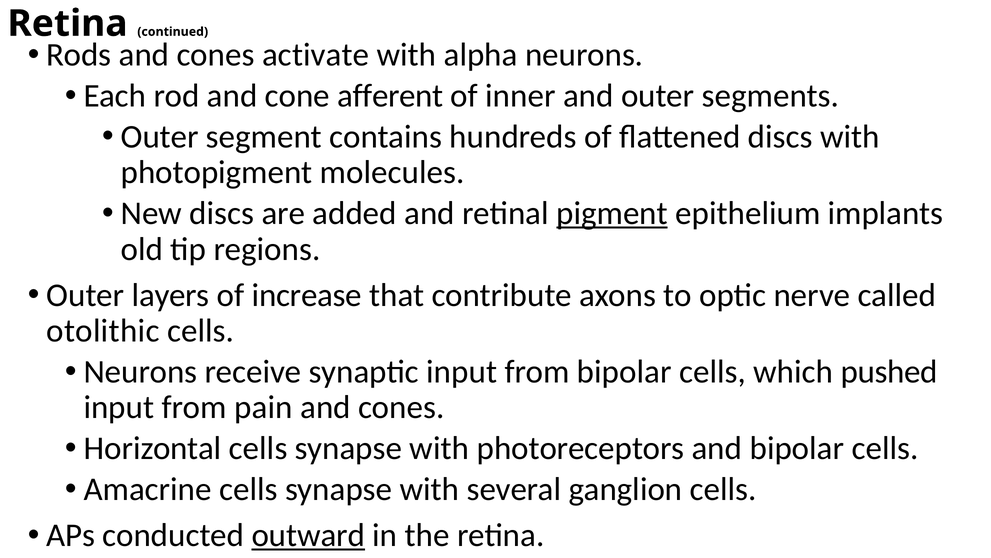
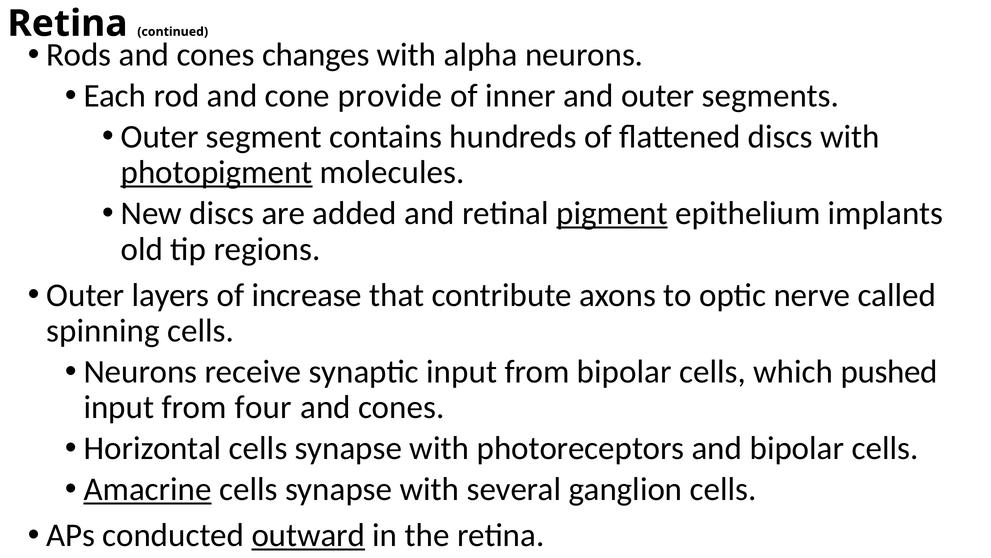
activate: activate -> changes
afferent: afferent -> provide
photopigment underline: none -> present
otolithic: otolithic -> spinning
pain: pain -> four
Amacrine underline: none -> present
